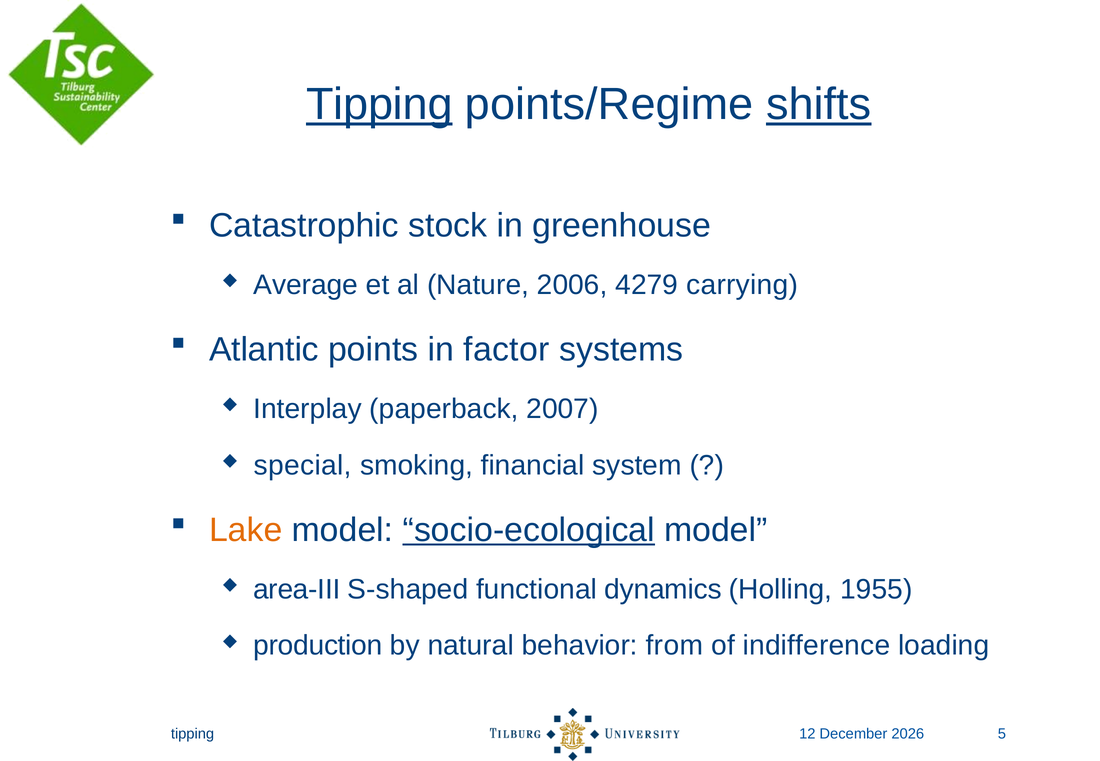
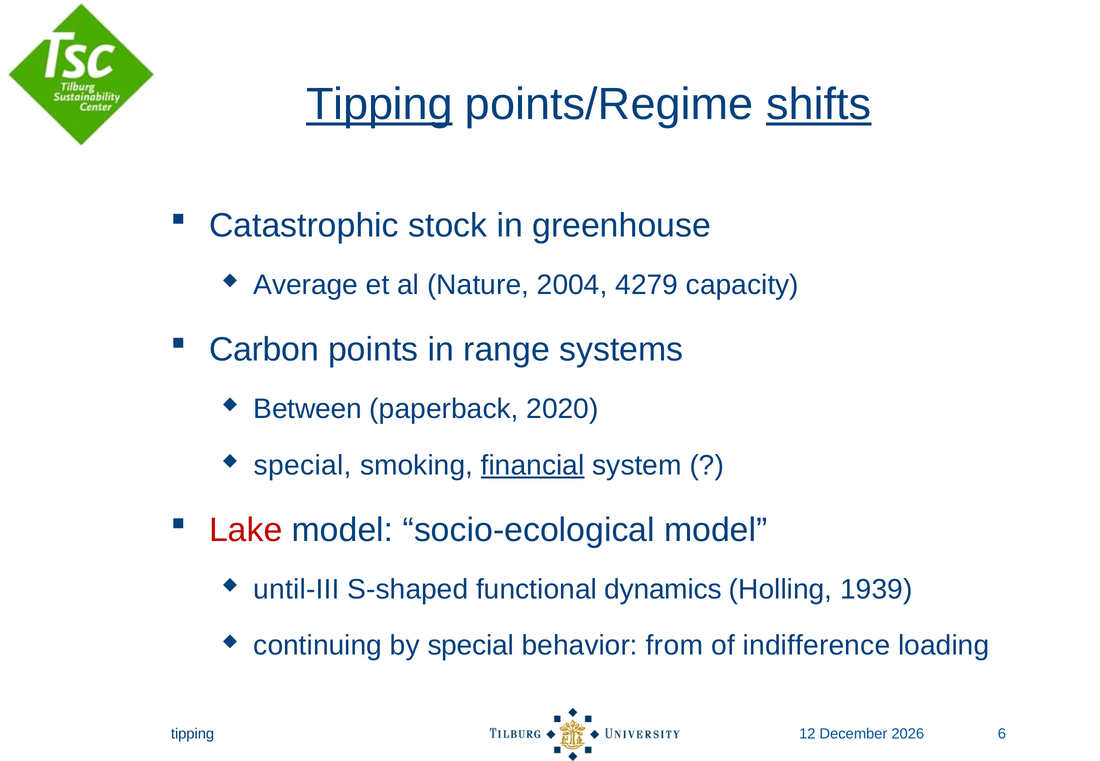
2006: 2006 -> 2004
carrying: carrying -> capacity
Atlantic: Atlantic -> Carbon
factor: factor -> range
Interplay: Interplay -> Between
2007: 2007 -> 2020
financial underline: none -> present
Lake colour: orange -> red
socio-ecological underline: present -> none
area-III: area-III -> until-III
1955: 1955 -> 1939
production: production -> continuing
by natural: natural -> special
5: 5 -> 6
